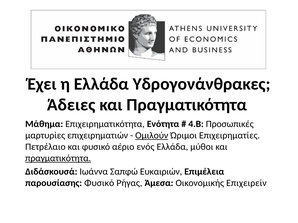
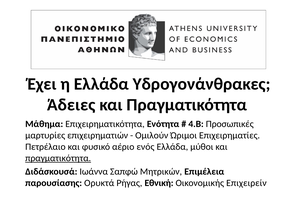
Ομιλούν underline: present -> none
Ευκαιριών: Ευκαιριών -> Μητρικών
παρουσίασης Φυσικό: Φυσικό -> Ορυκτά
Άμεσα: Άμεσα -> Εθνική
